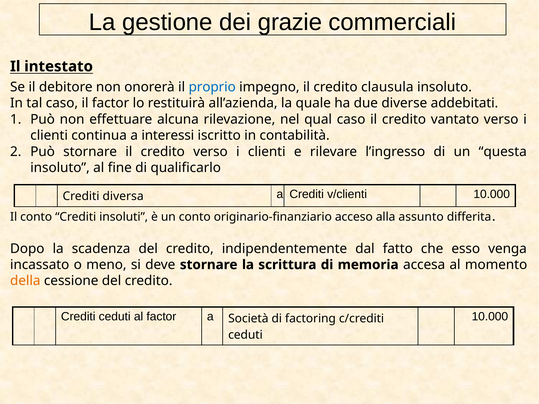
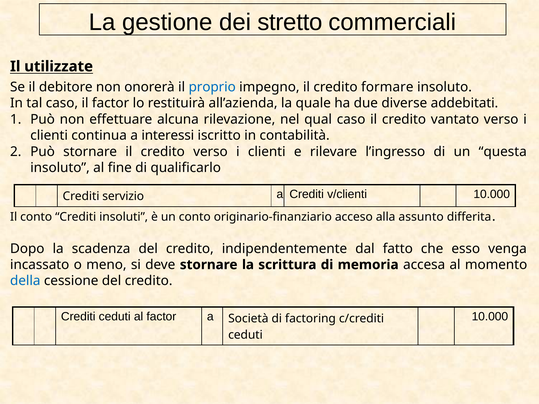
grazie: grazie -> stretto
intestato: intestato -> utilizzate
clausula: clausula -> formare
diversa: diversa -> servizio
della colour: orange -> blue
